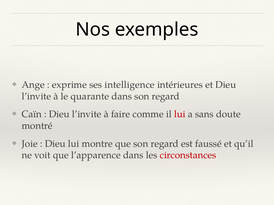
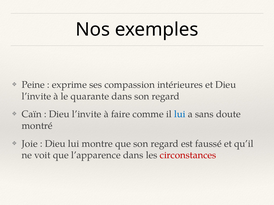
Ange: Ange -> Peine
intelligence: intelligence -> compassion
lui at (180, 115) colour: red -> blue
